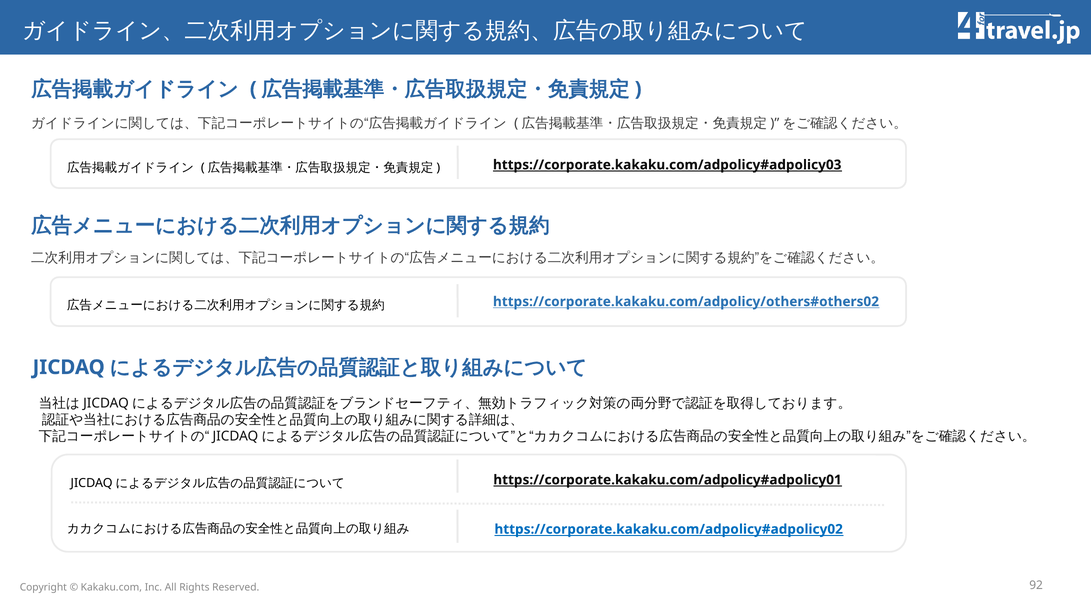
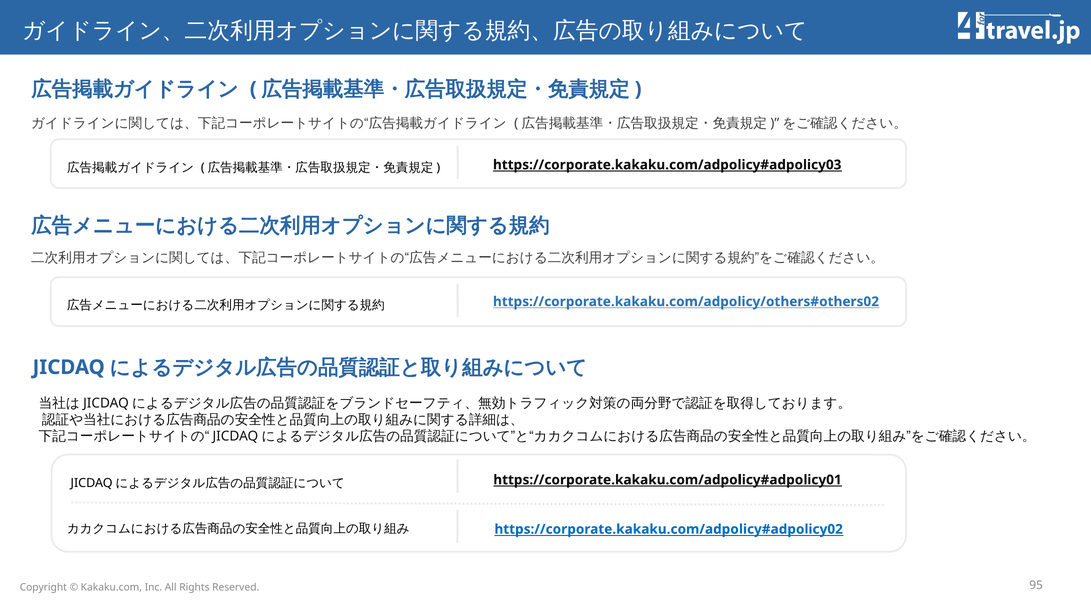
92: 92 -> 95
